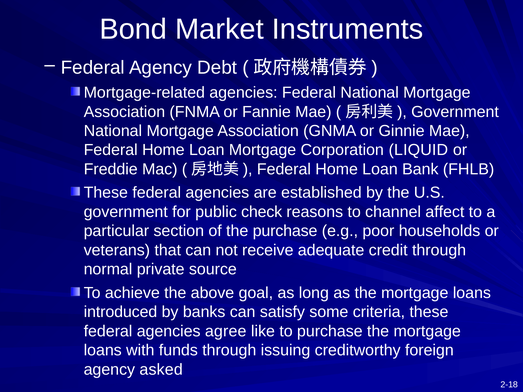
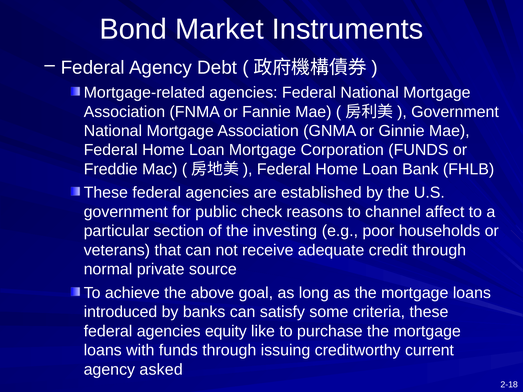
Corporation LIQUID: LIQUID -> FUNDS
the purchase: purchase -> investing
agree: agree -> equity
foreign: foreign -> current
